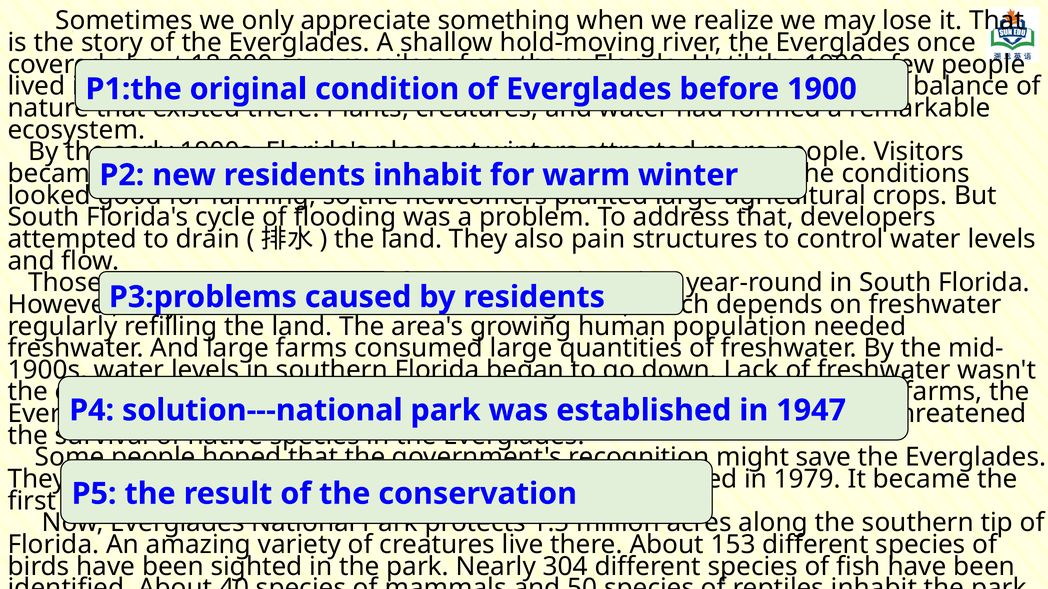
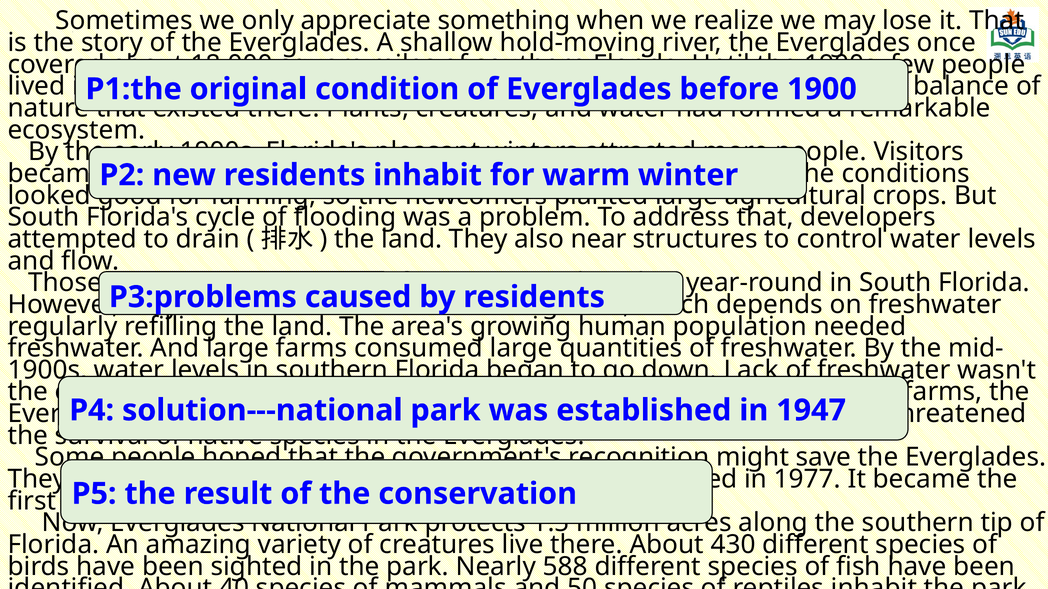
pain: pain -> near
1979: 1979 -> 1977
153: 153 -> 430
304: 304 -> 588
